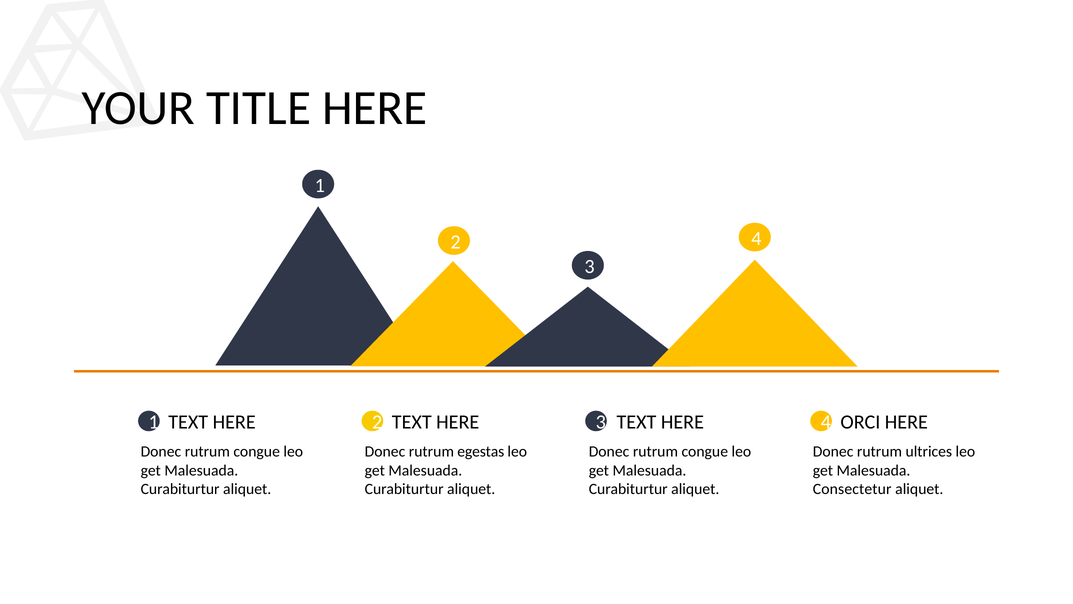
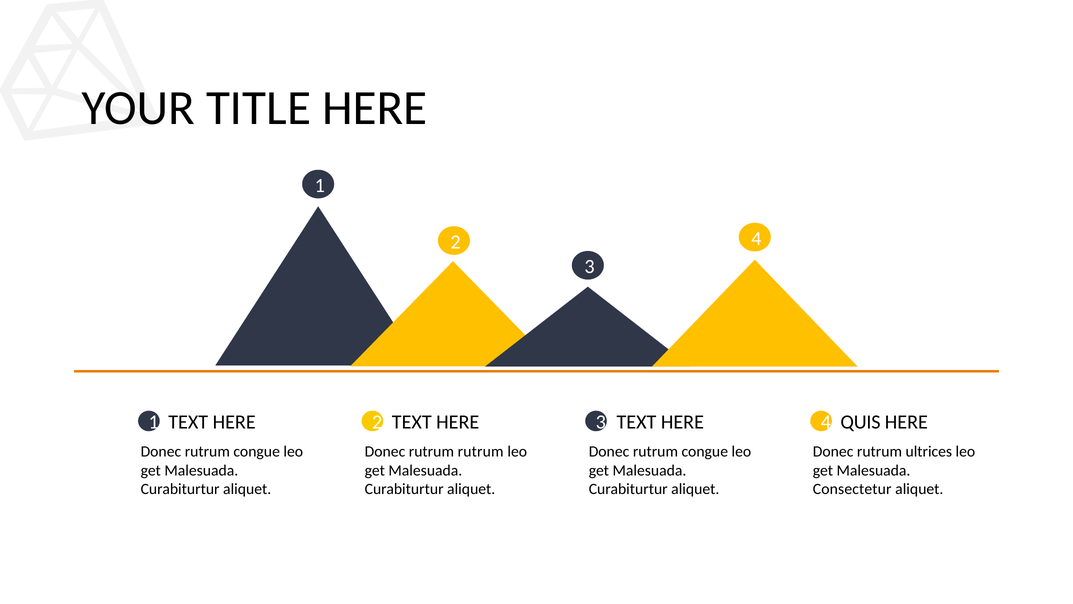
ORCI: ORCI -> QUIS
rutrum egestas: egestas -> rutrum
